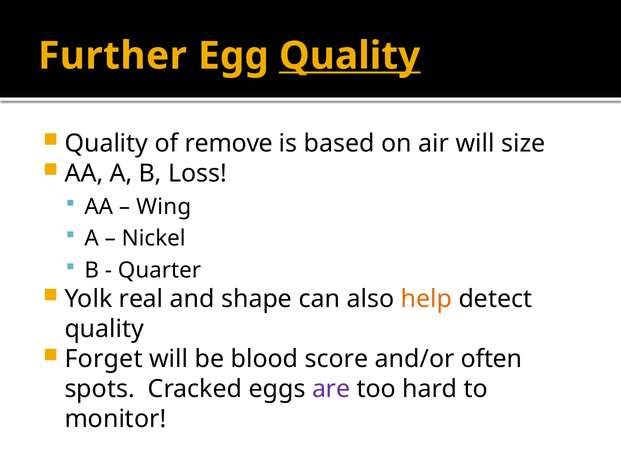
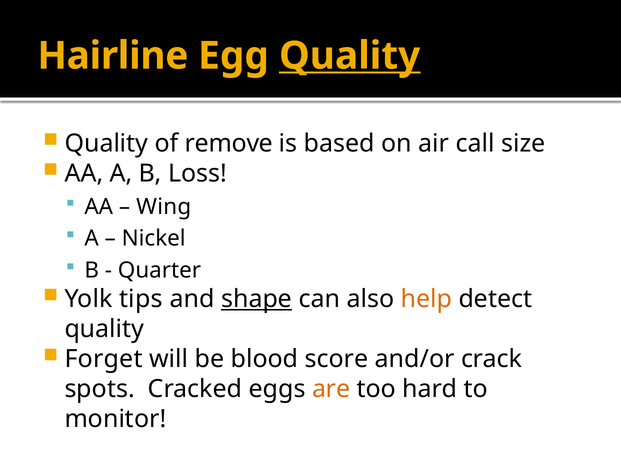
Further: Further -> Hairline
air will: will -> call
real: real -> tips
shape underline: none -> present
often: often -> crack
are colour: purple -> orange
